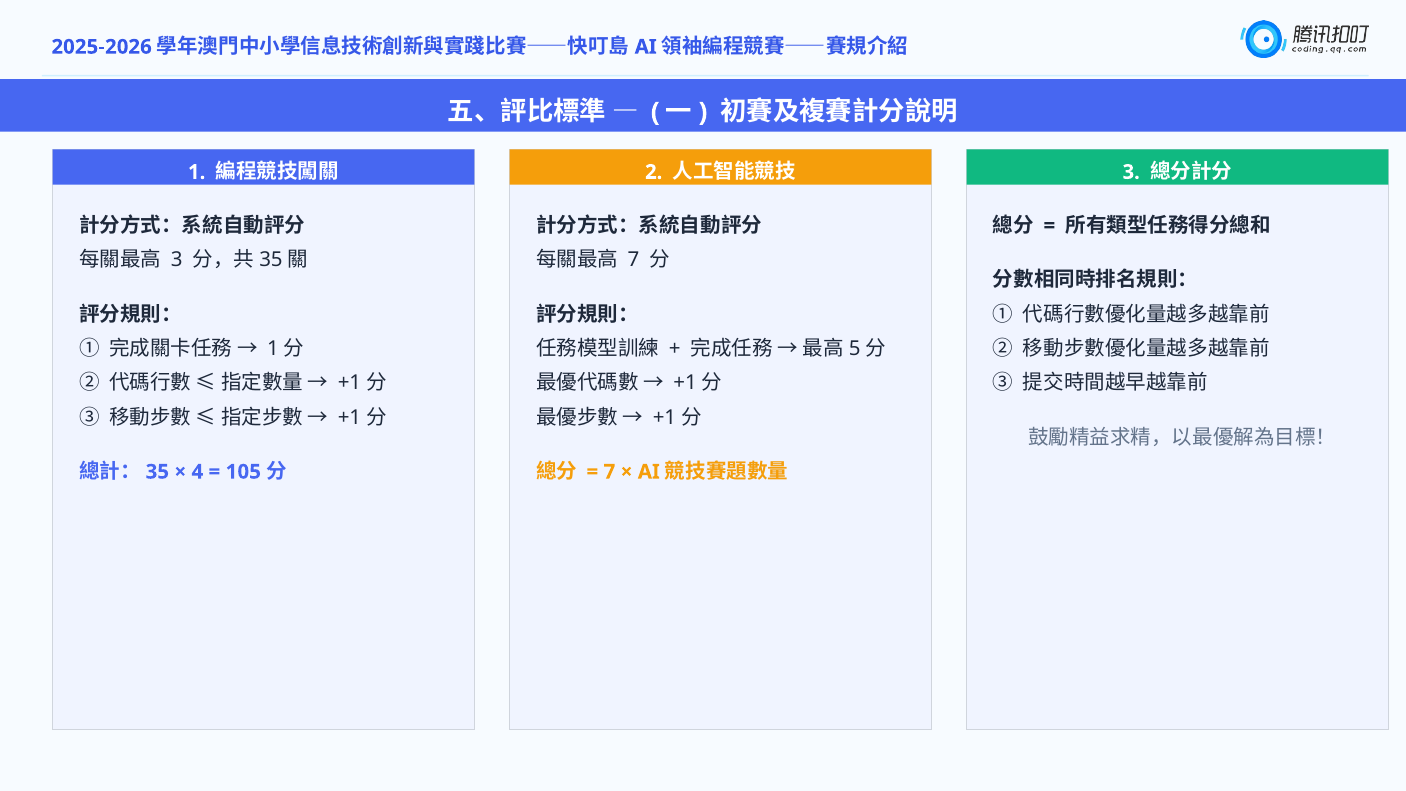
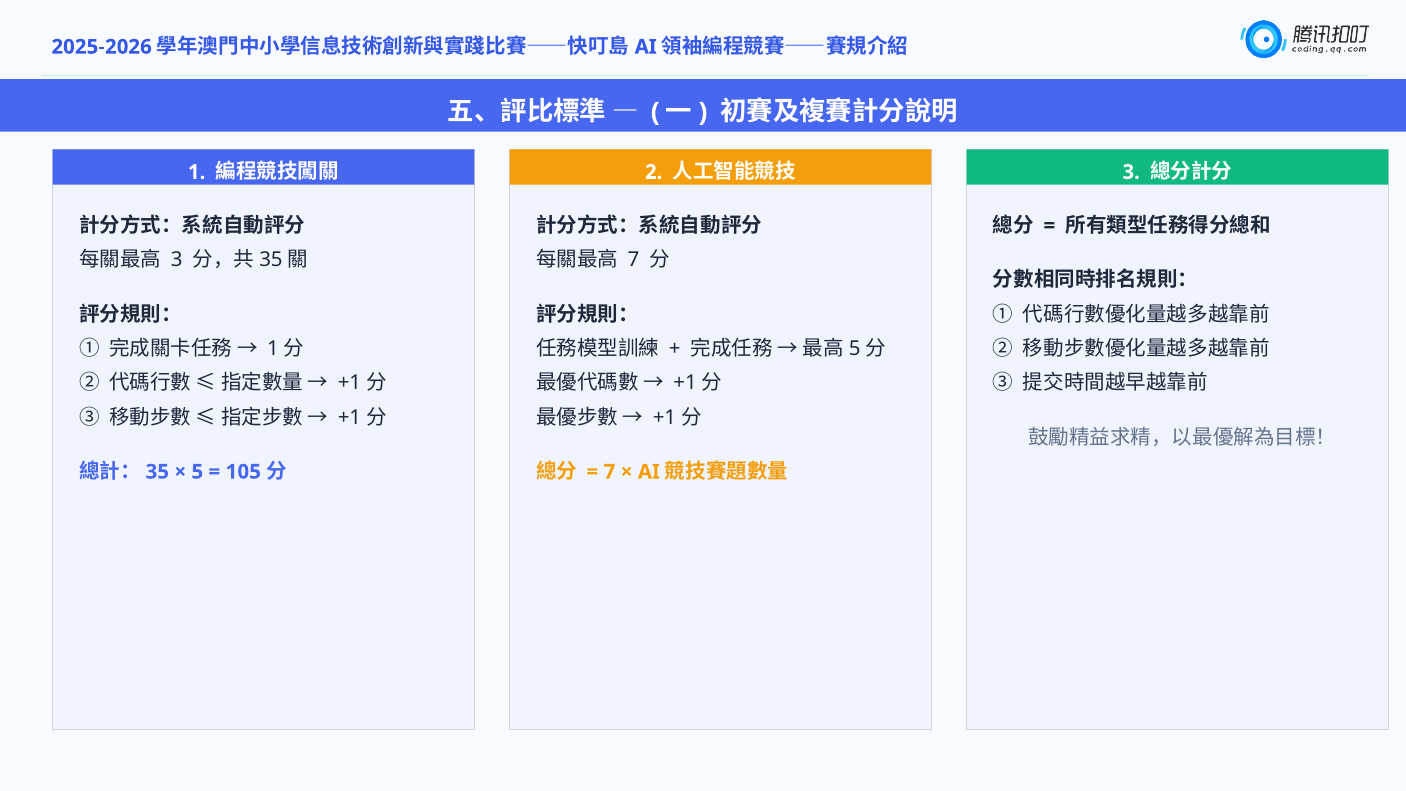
4: 4 -> 5
